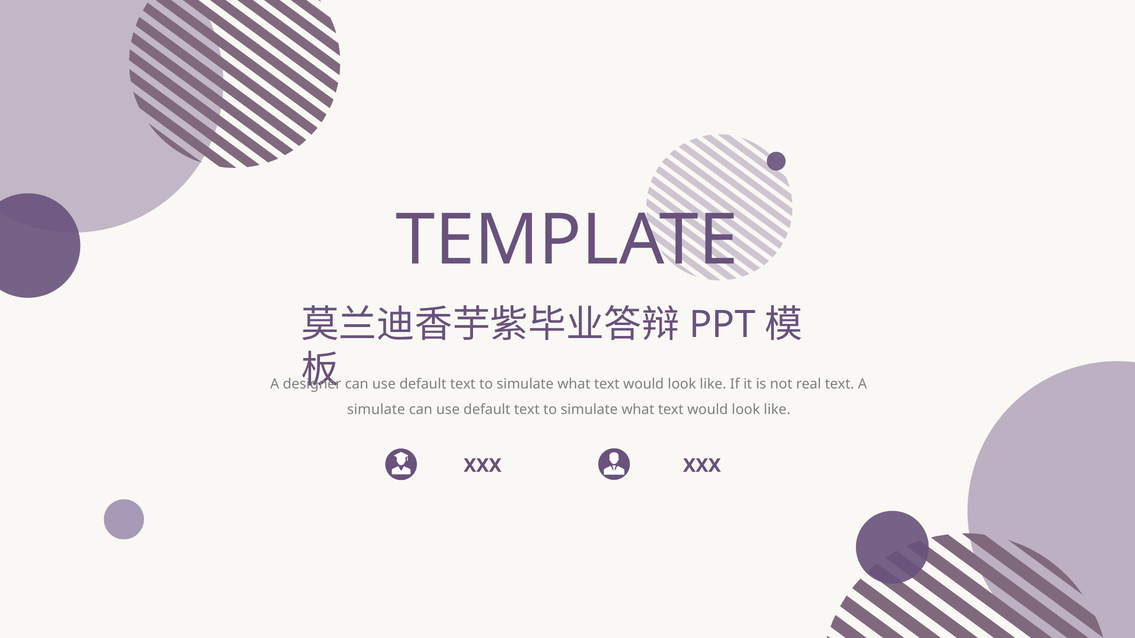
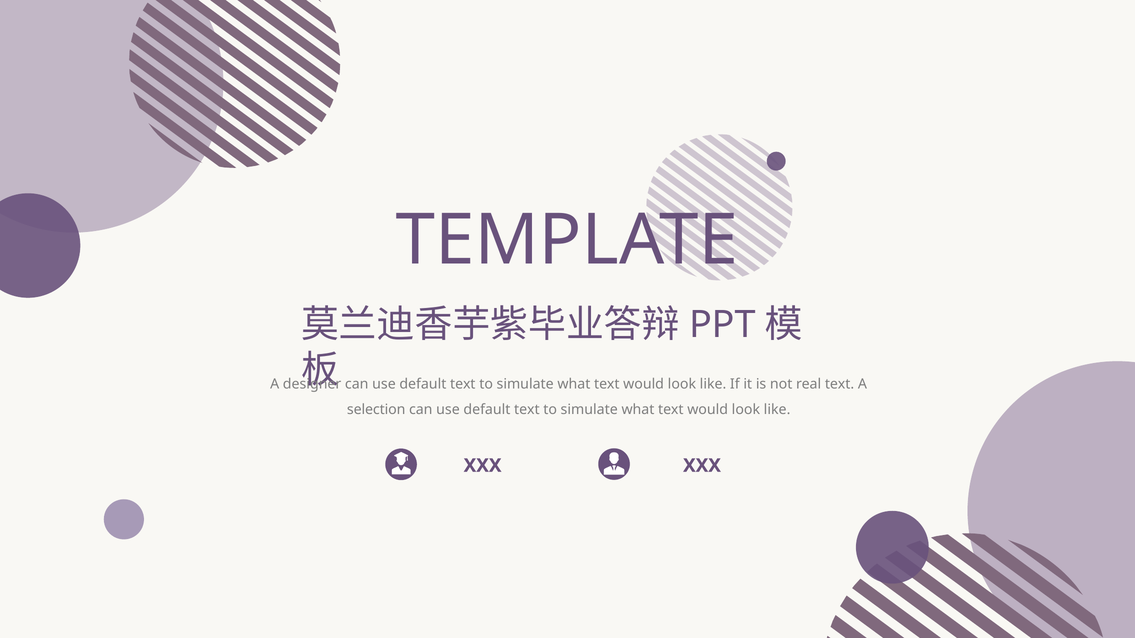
simulate at (376, 410): simulate -> selection
